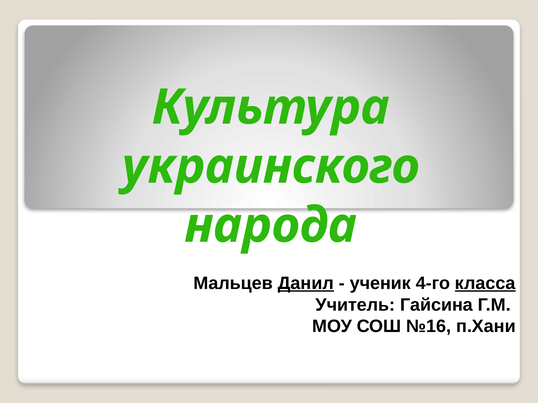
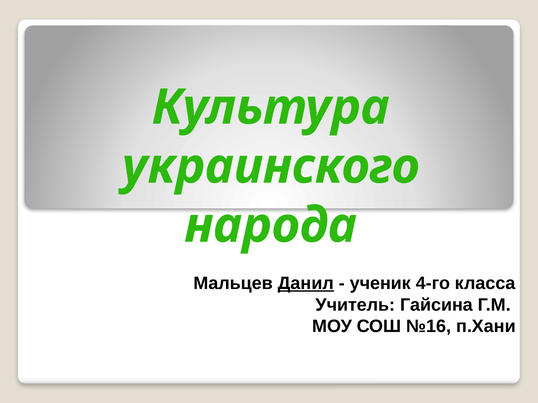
класса underline: present -> none
